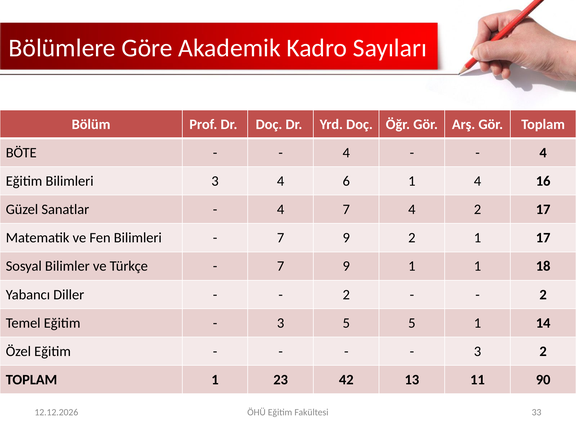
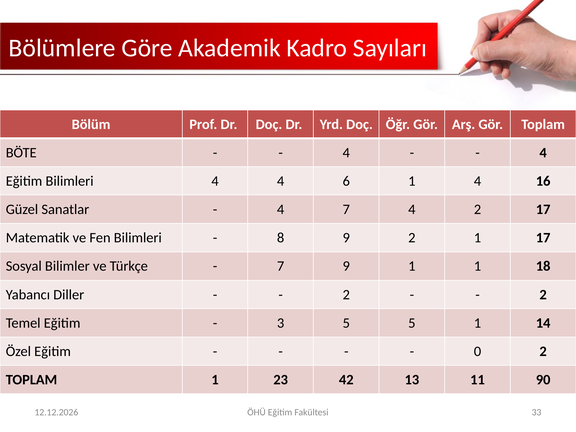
Bilimleri 3: 3 -> 4
7 at (281, 238): 7 -> 8
3 at (478, 351): 3 -> 0
